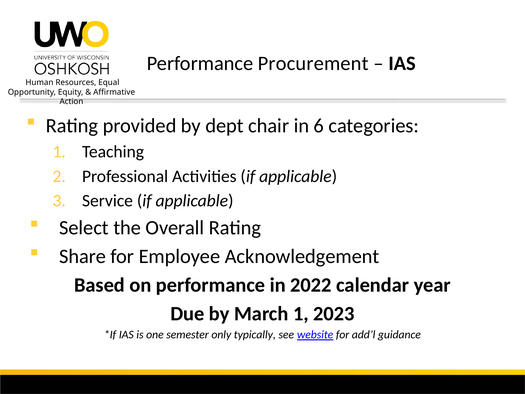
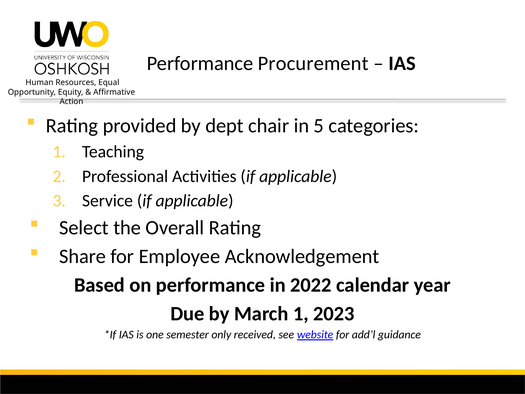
6: 6 -> 5
typically: typically -> received
